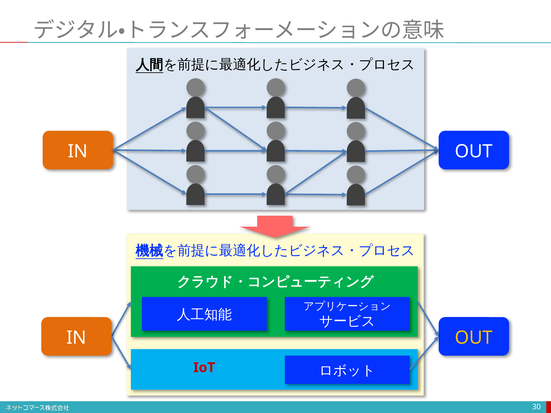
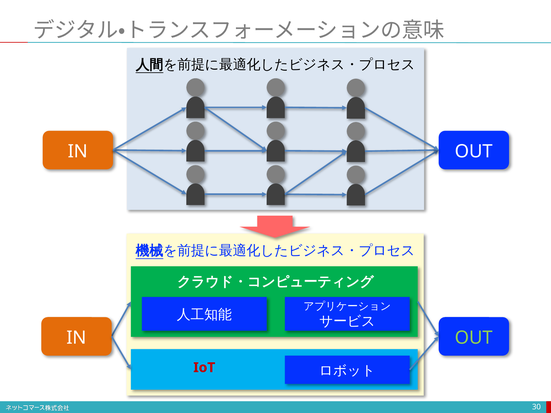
OUT at (474, 338) colour: yellow -> light green
